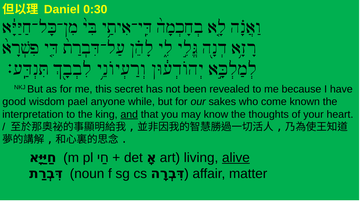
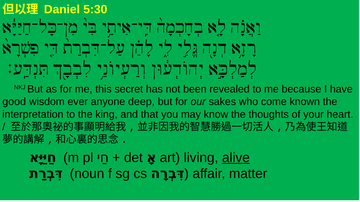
0:30: 0:30 -> 5:30
pael: pael -> ever
while: while -> deep
and underline: present -> none
